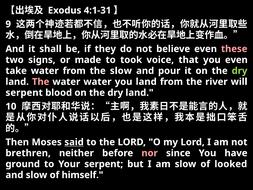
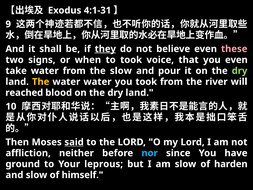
they underline: none -> present
made: made -> when
The at (41, 82) colour: pink -> yellow
you land: land -> took
serpent at (24, 93): serpent -> reached
brethren: brethren -> affliction
nor colour: pink -> light blue
Your serpent: serpent -> leprous
looked: looked -> harden
